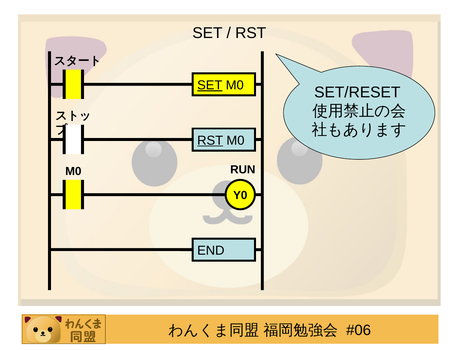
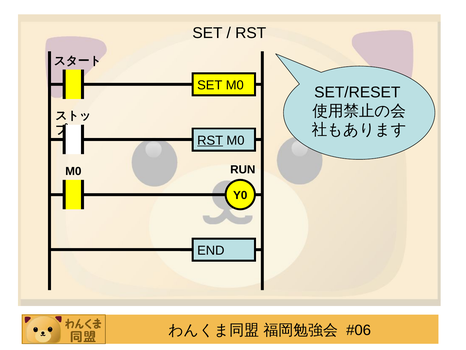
SET at (210, 85) underline: present -> none
